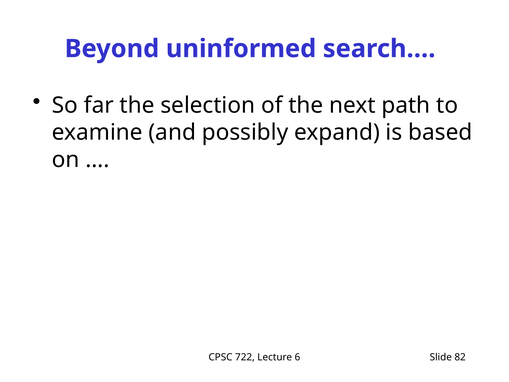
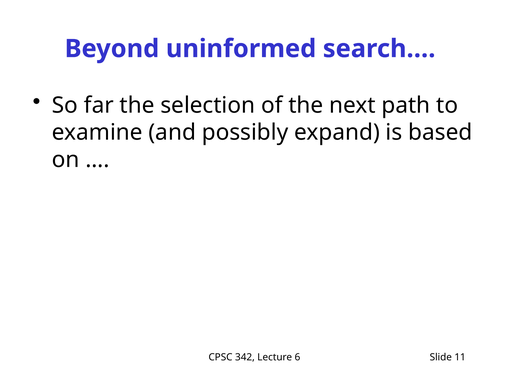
722: 722 -> 342
82: 82 -> 11
